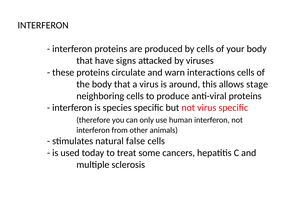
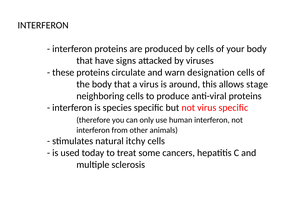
interactions: interactions -> designation
false: false -> itchy
